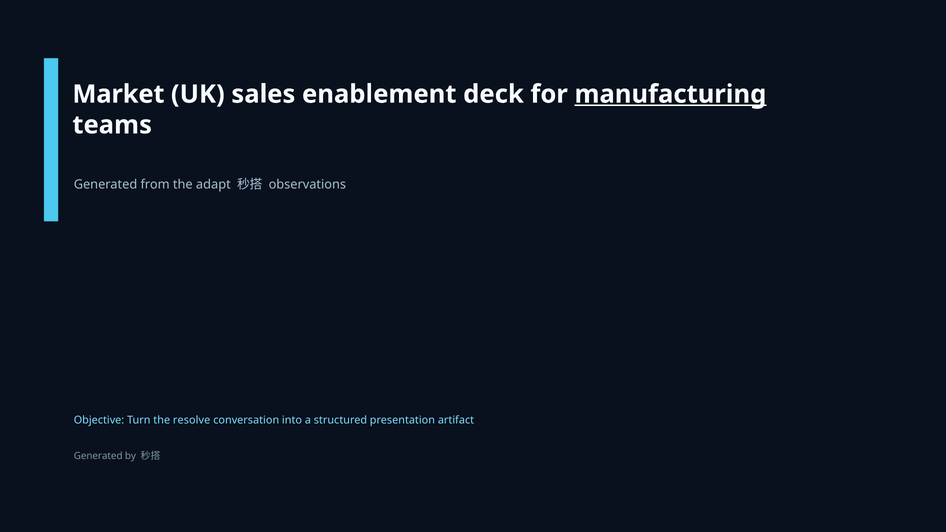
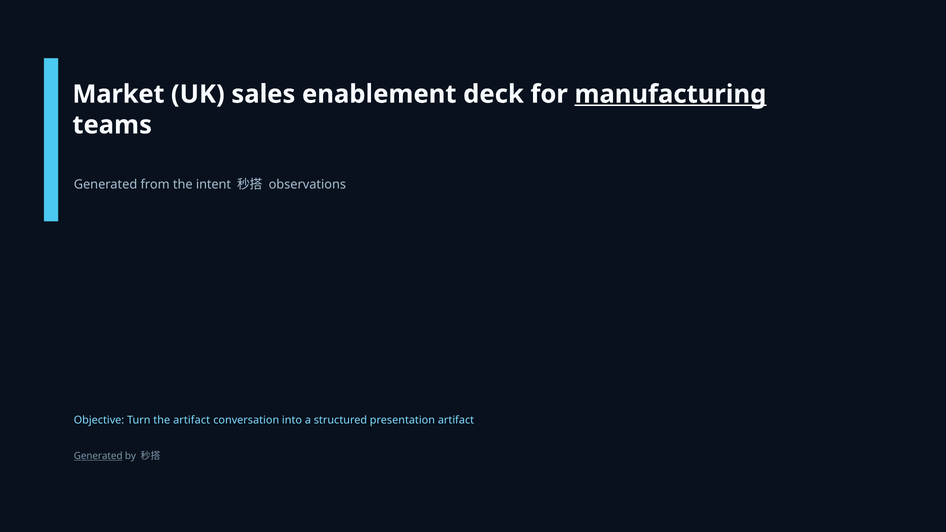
adapt: adapt -> intent
the resolve: resolve -> artifact
Generated at (98, 456) underline: none -> present
